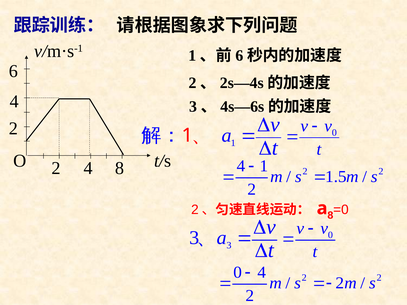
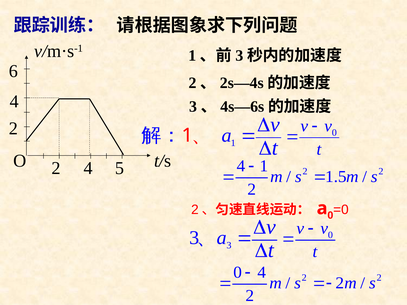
6 at (239, 56): 6 -> 3
4 8: 8 -> 5
8 at (330, 215): 8 -> 0
